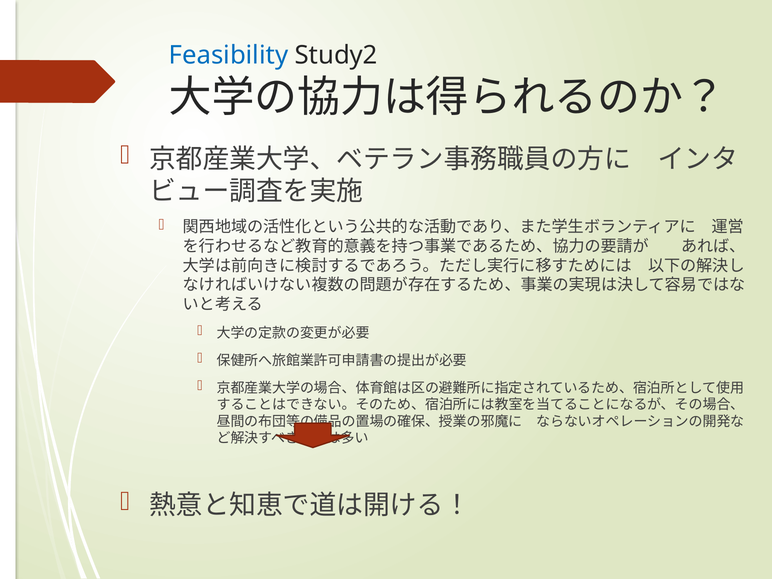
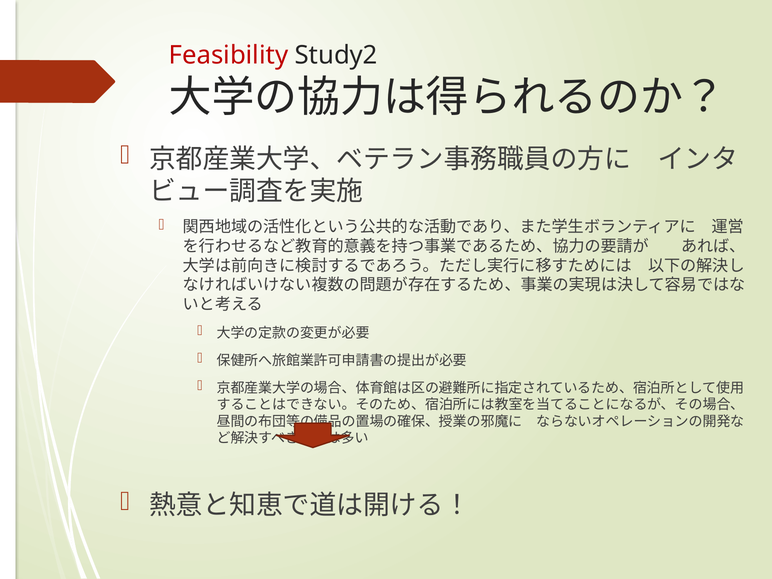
Feasibility colour: blue -> red
